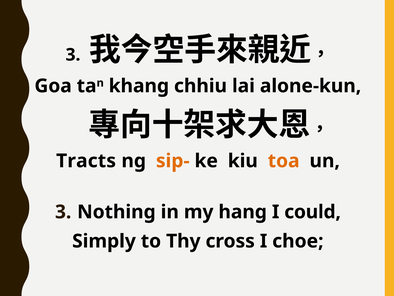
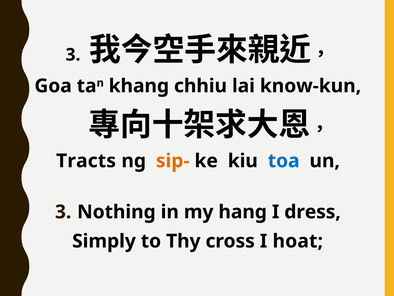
alone-kun: alone-kun -> know-kun
toa colour: orange -> blue
could: could -> dress
choe: choe -> hoat
